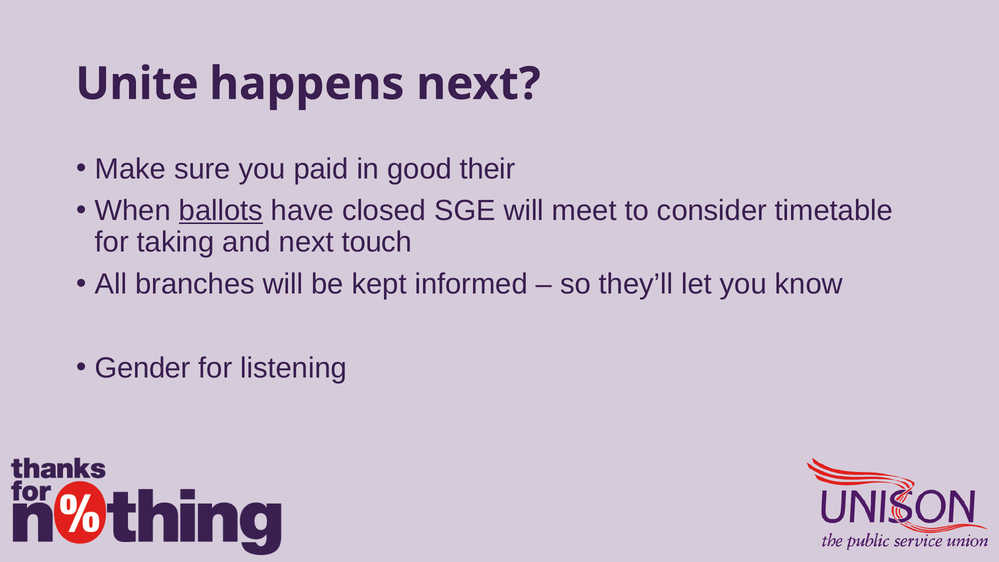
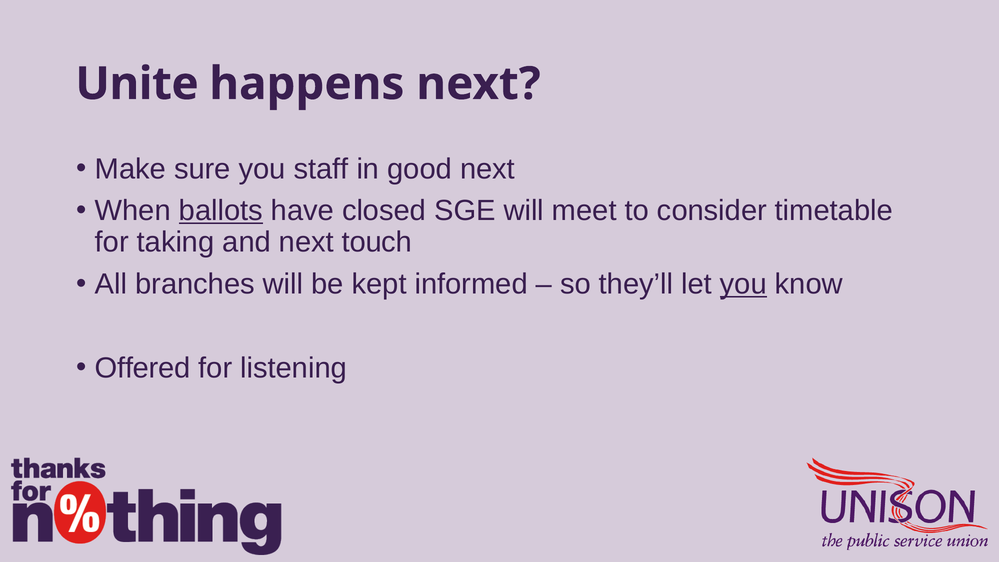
paid: paid -> staff
good their: their -> next
you at (743, 284) underline: none -> present
Gender: Gender -> Offered
